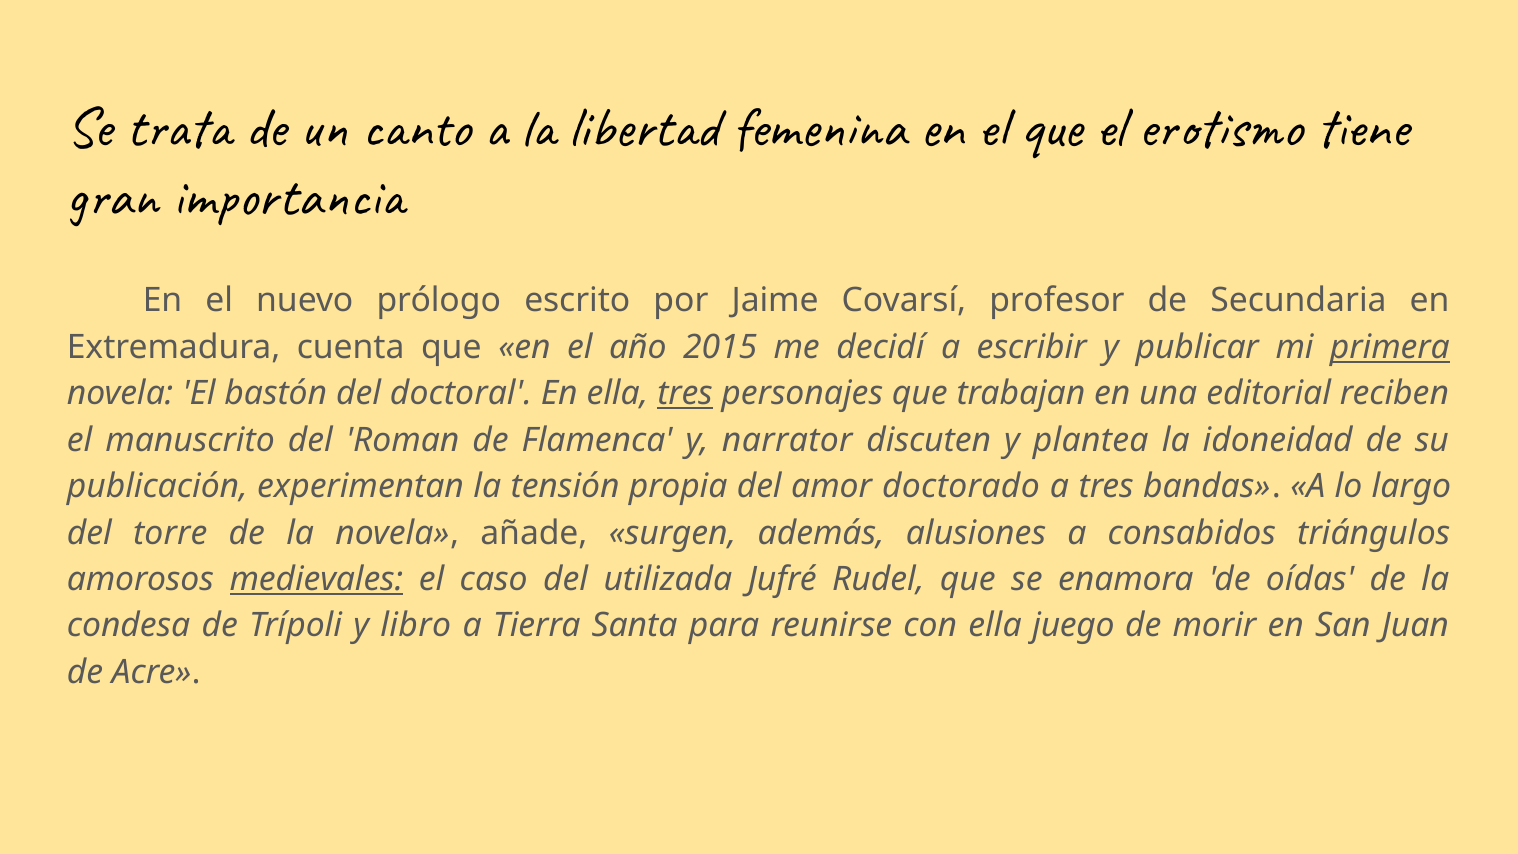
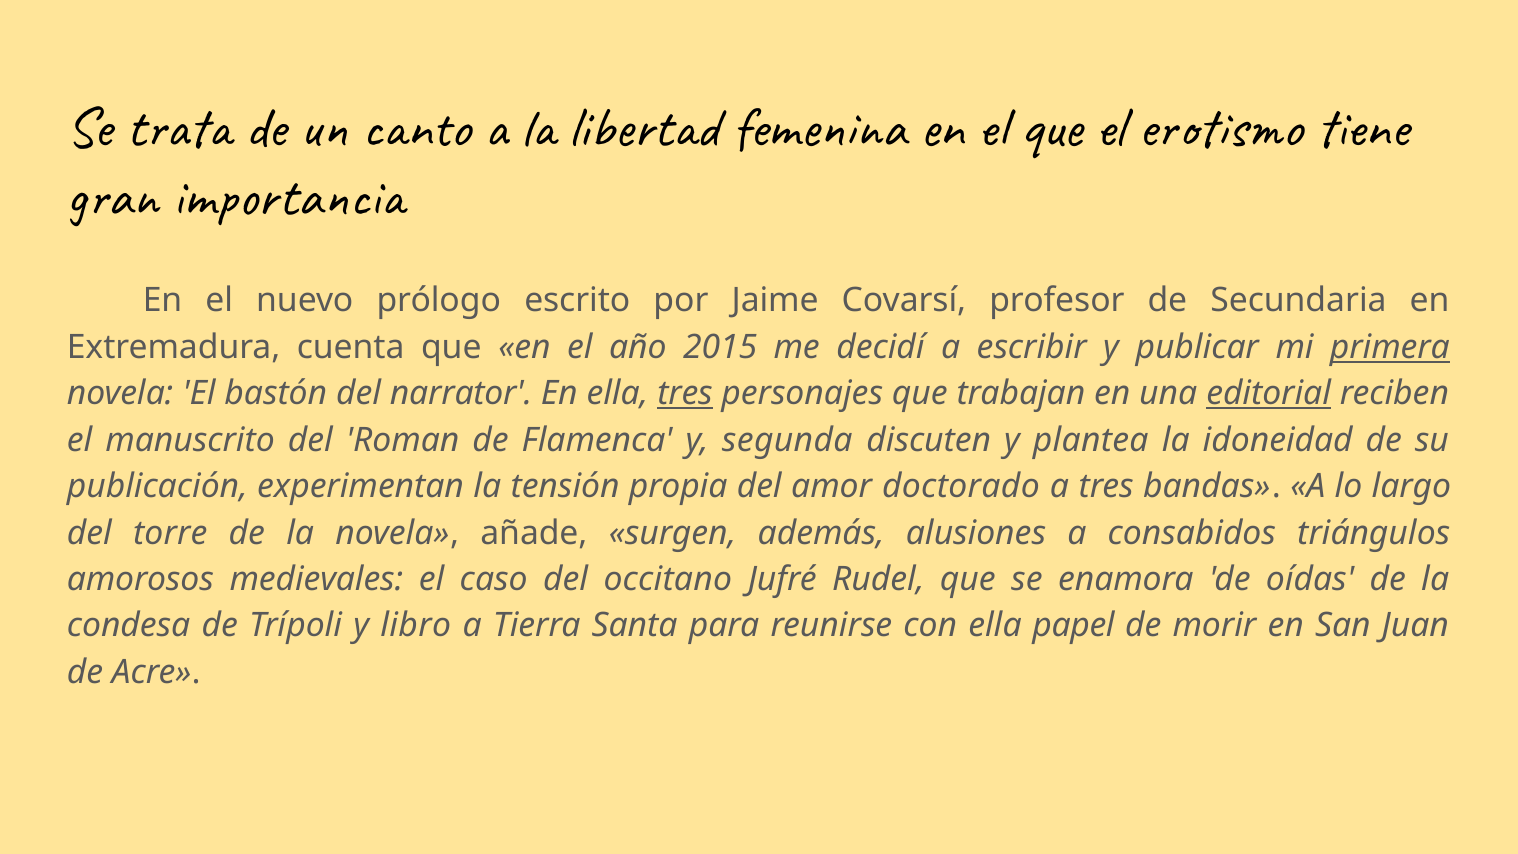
doctoral: doctoral -> narrator
editorial underline: none -> present
narrator: narrator -> segunda
medievales underline: present -> none
utilizada: utilizada -> occitano
juego: juego -> papel
